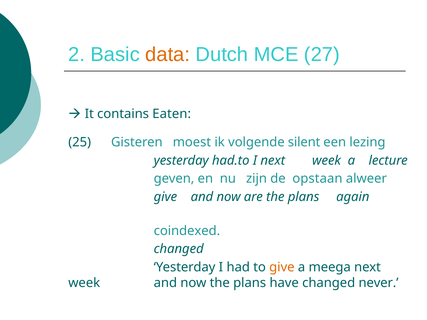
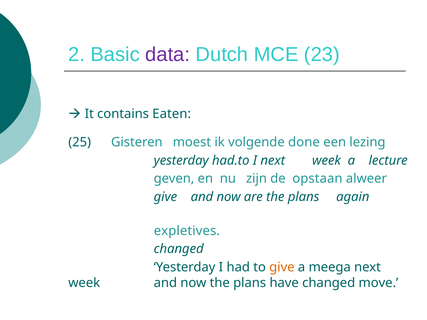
data colour: orange -> purple
27: 27 -> 23
silent: silent -> done
coindexed: coindexed -> expletives
never: never -> move
